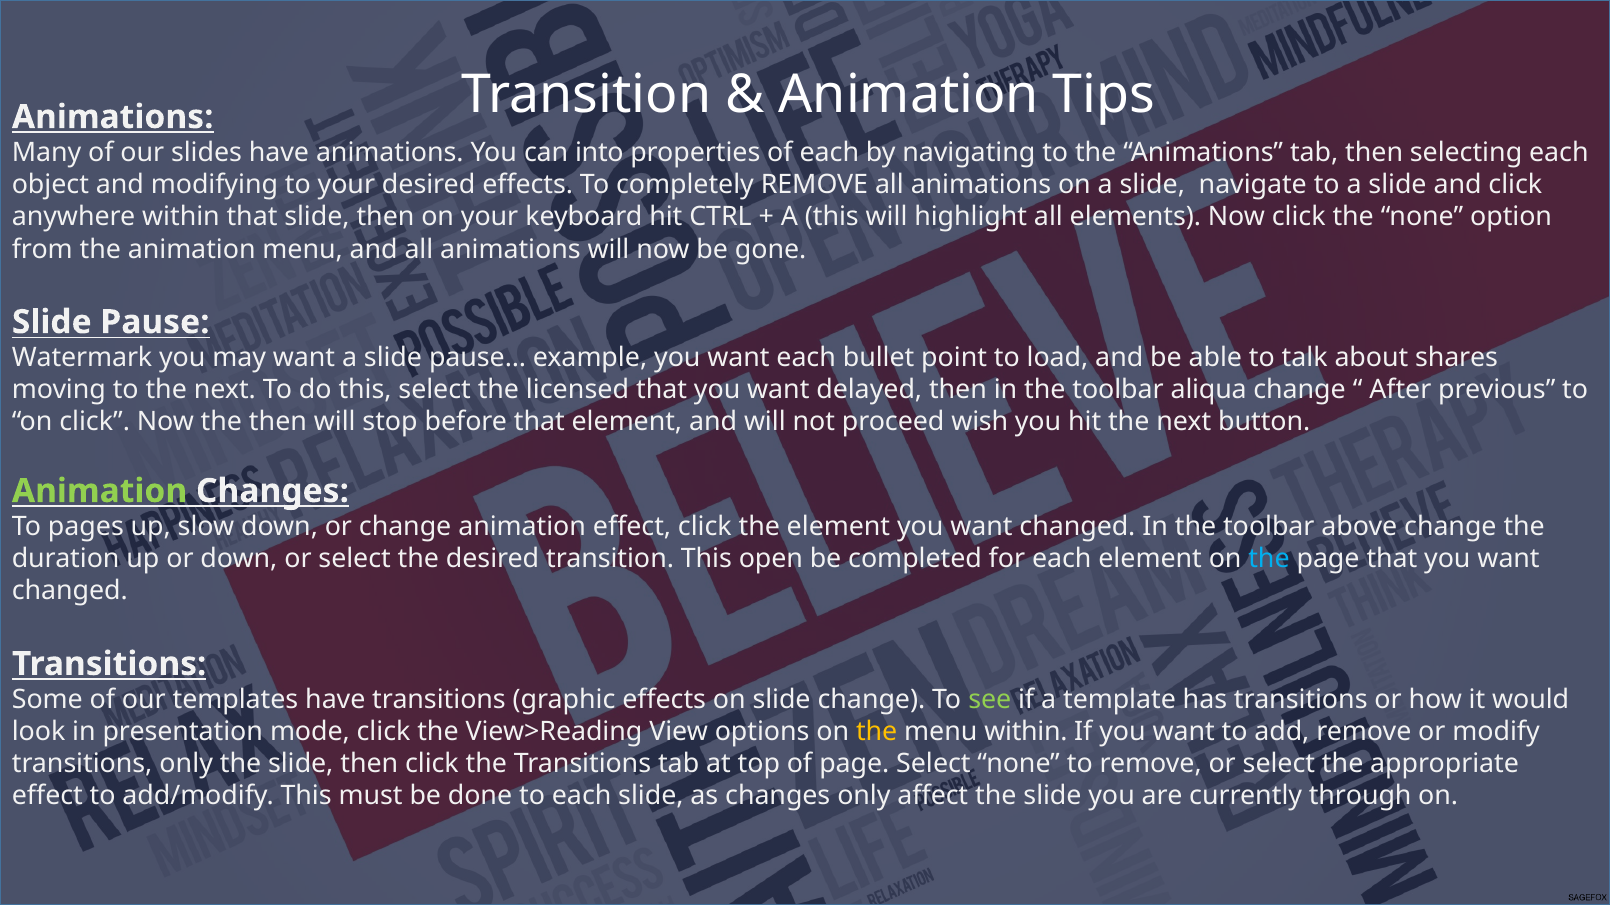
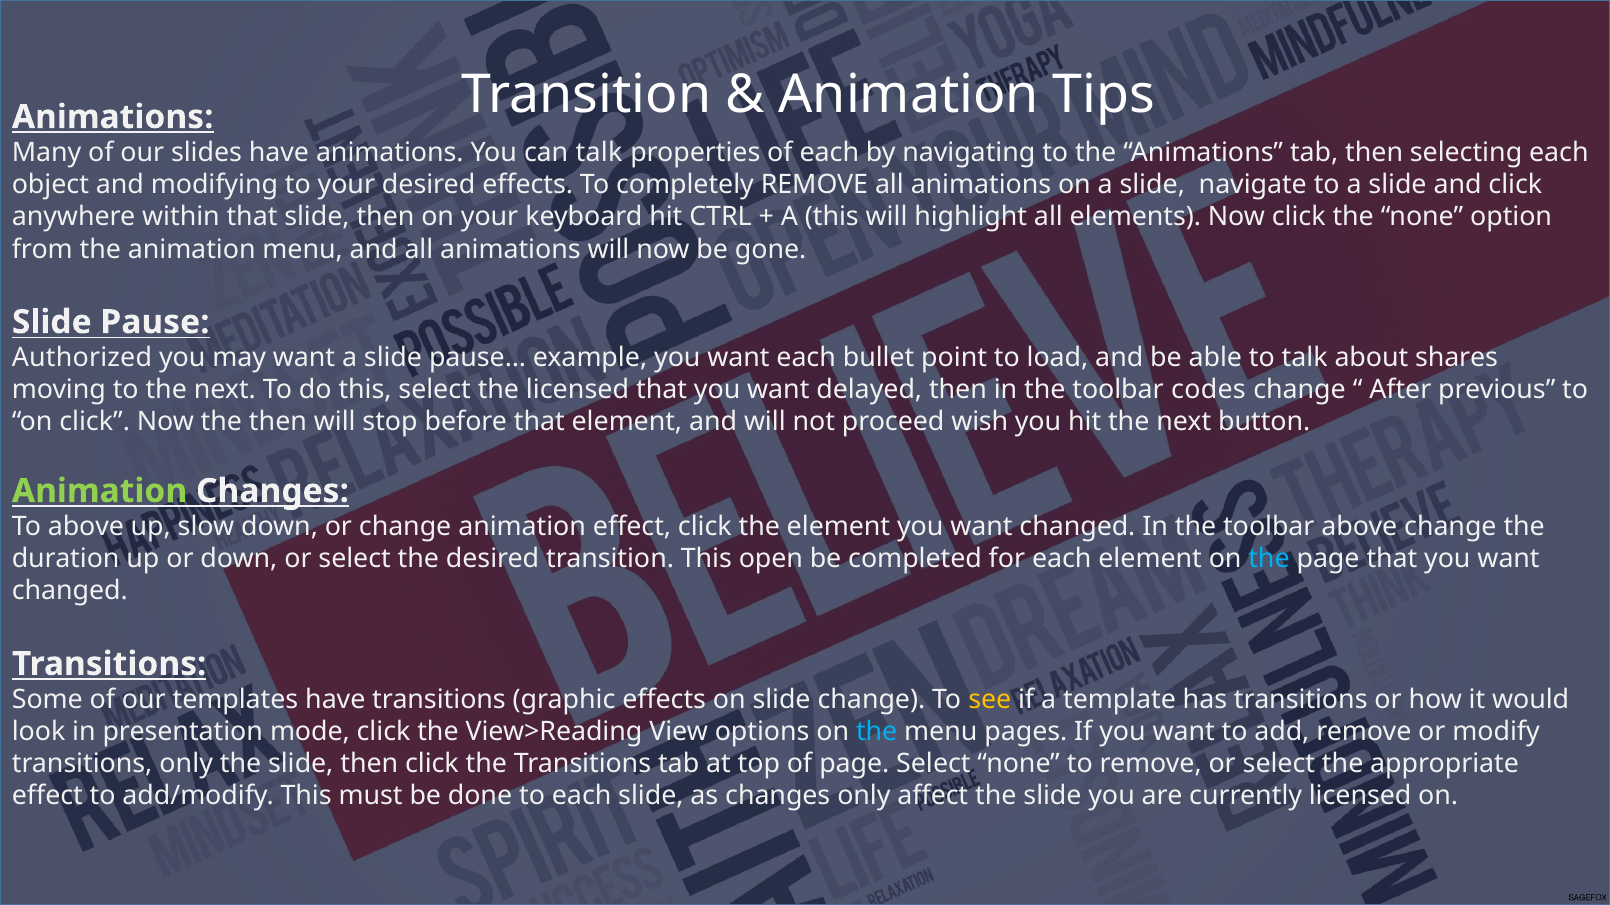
can into: into -> talk
Watermark: Watermark -> Authorized
aliqua: aliqua -> codes
To pages: pages -> above
see colour: light green -> yellow
the at (877, 732) colour: yellow -> light blue
menu within: within -> pages
currently through: through -> licensed
